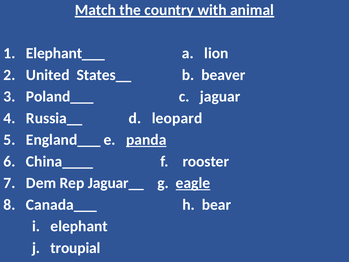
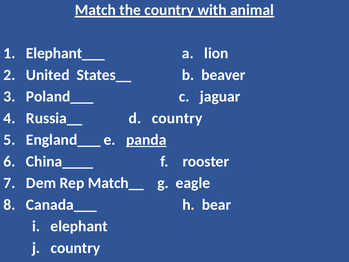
d leopard: leopard -> country
Jaguar__: Jaguar__ -> Match__
eagle underline: present -> none
j troupial: troupial -> country
